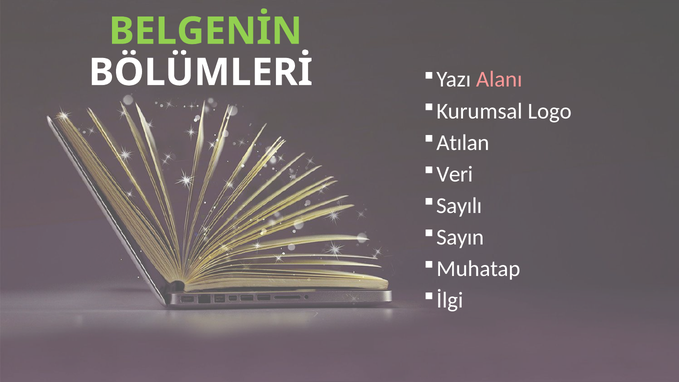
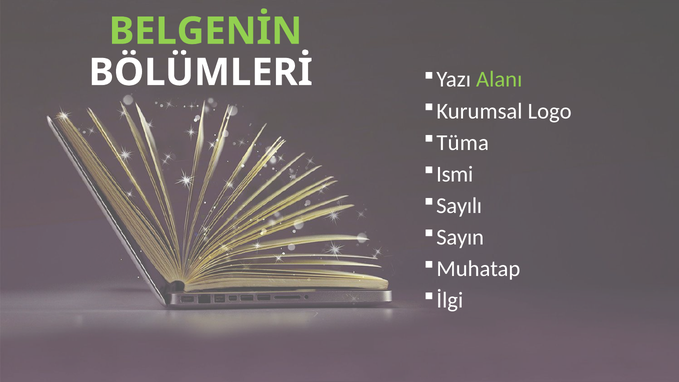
Alanı colour: pink -> light green
Atılan: Atılan -> Tüma
Veri: Veri -> Ismi
